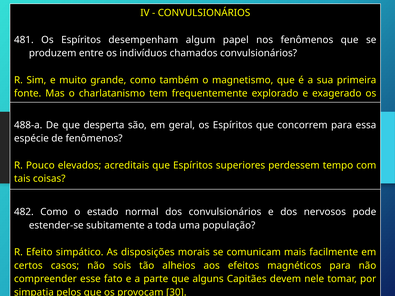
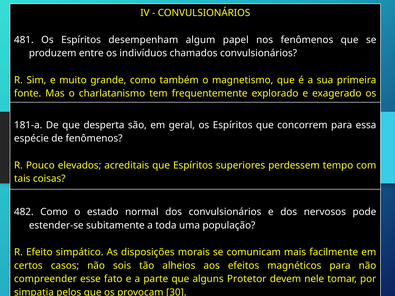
488-a: 488-a -> 181-a
Capitães: Capitães -> Protetor
